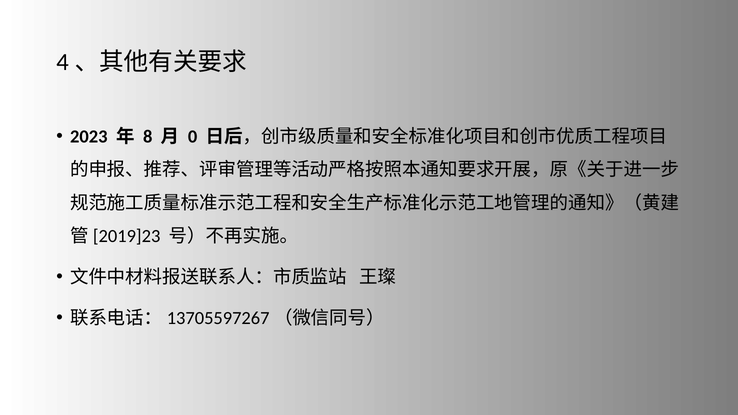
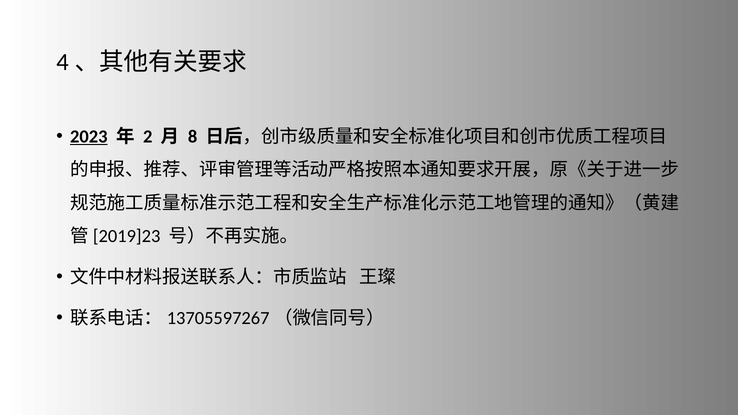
2023 underline: none -> present
8: 8 -> 2
0: 0 -> 8
